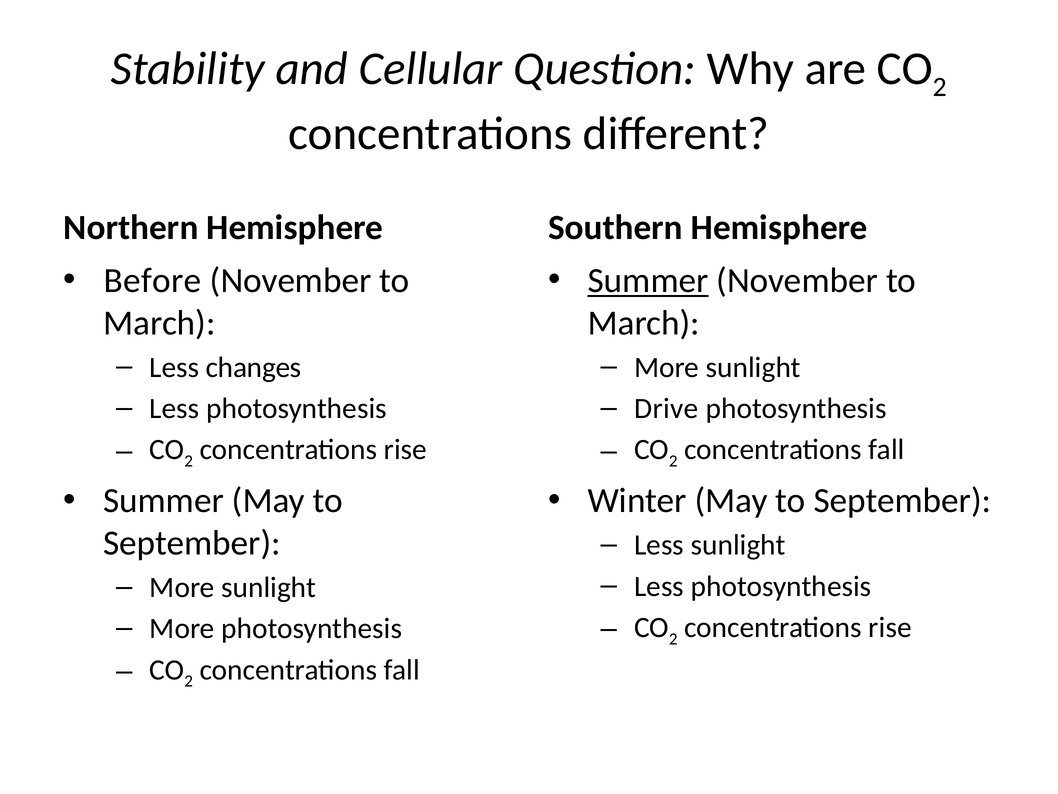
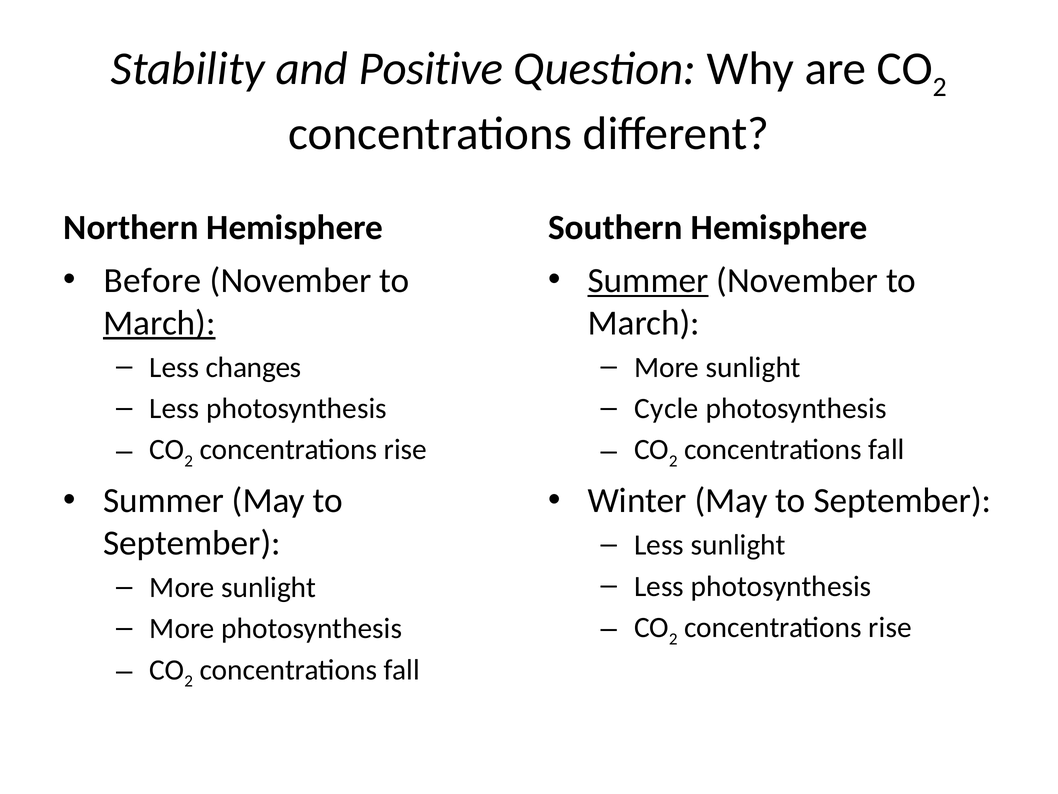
Cellular: Cellular -> Positive
March at (159, 323) underline: none -> present
Drive: Drive -> Cycle
